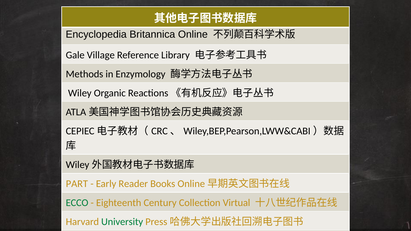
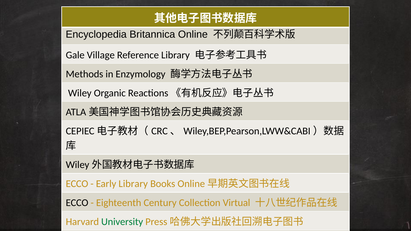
PART at (77, 184): PART -> ECCO
Early Reader: Reader -> Library
ECCO at (77, 203) colour: green -> black
